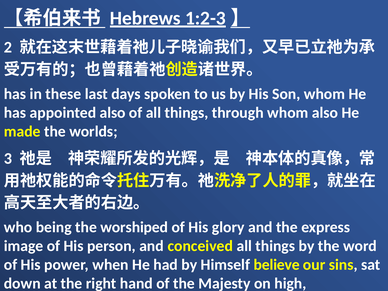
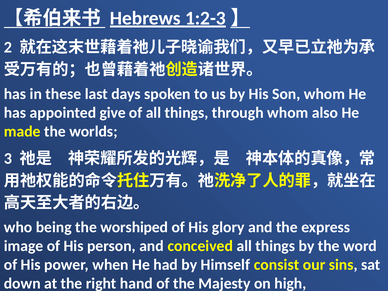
appointed also: also -> give
believe: believe -> consist
